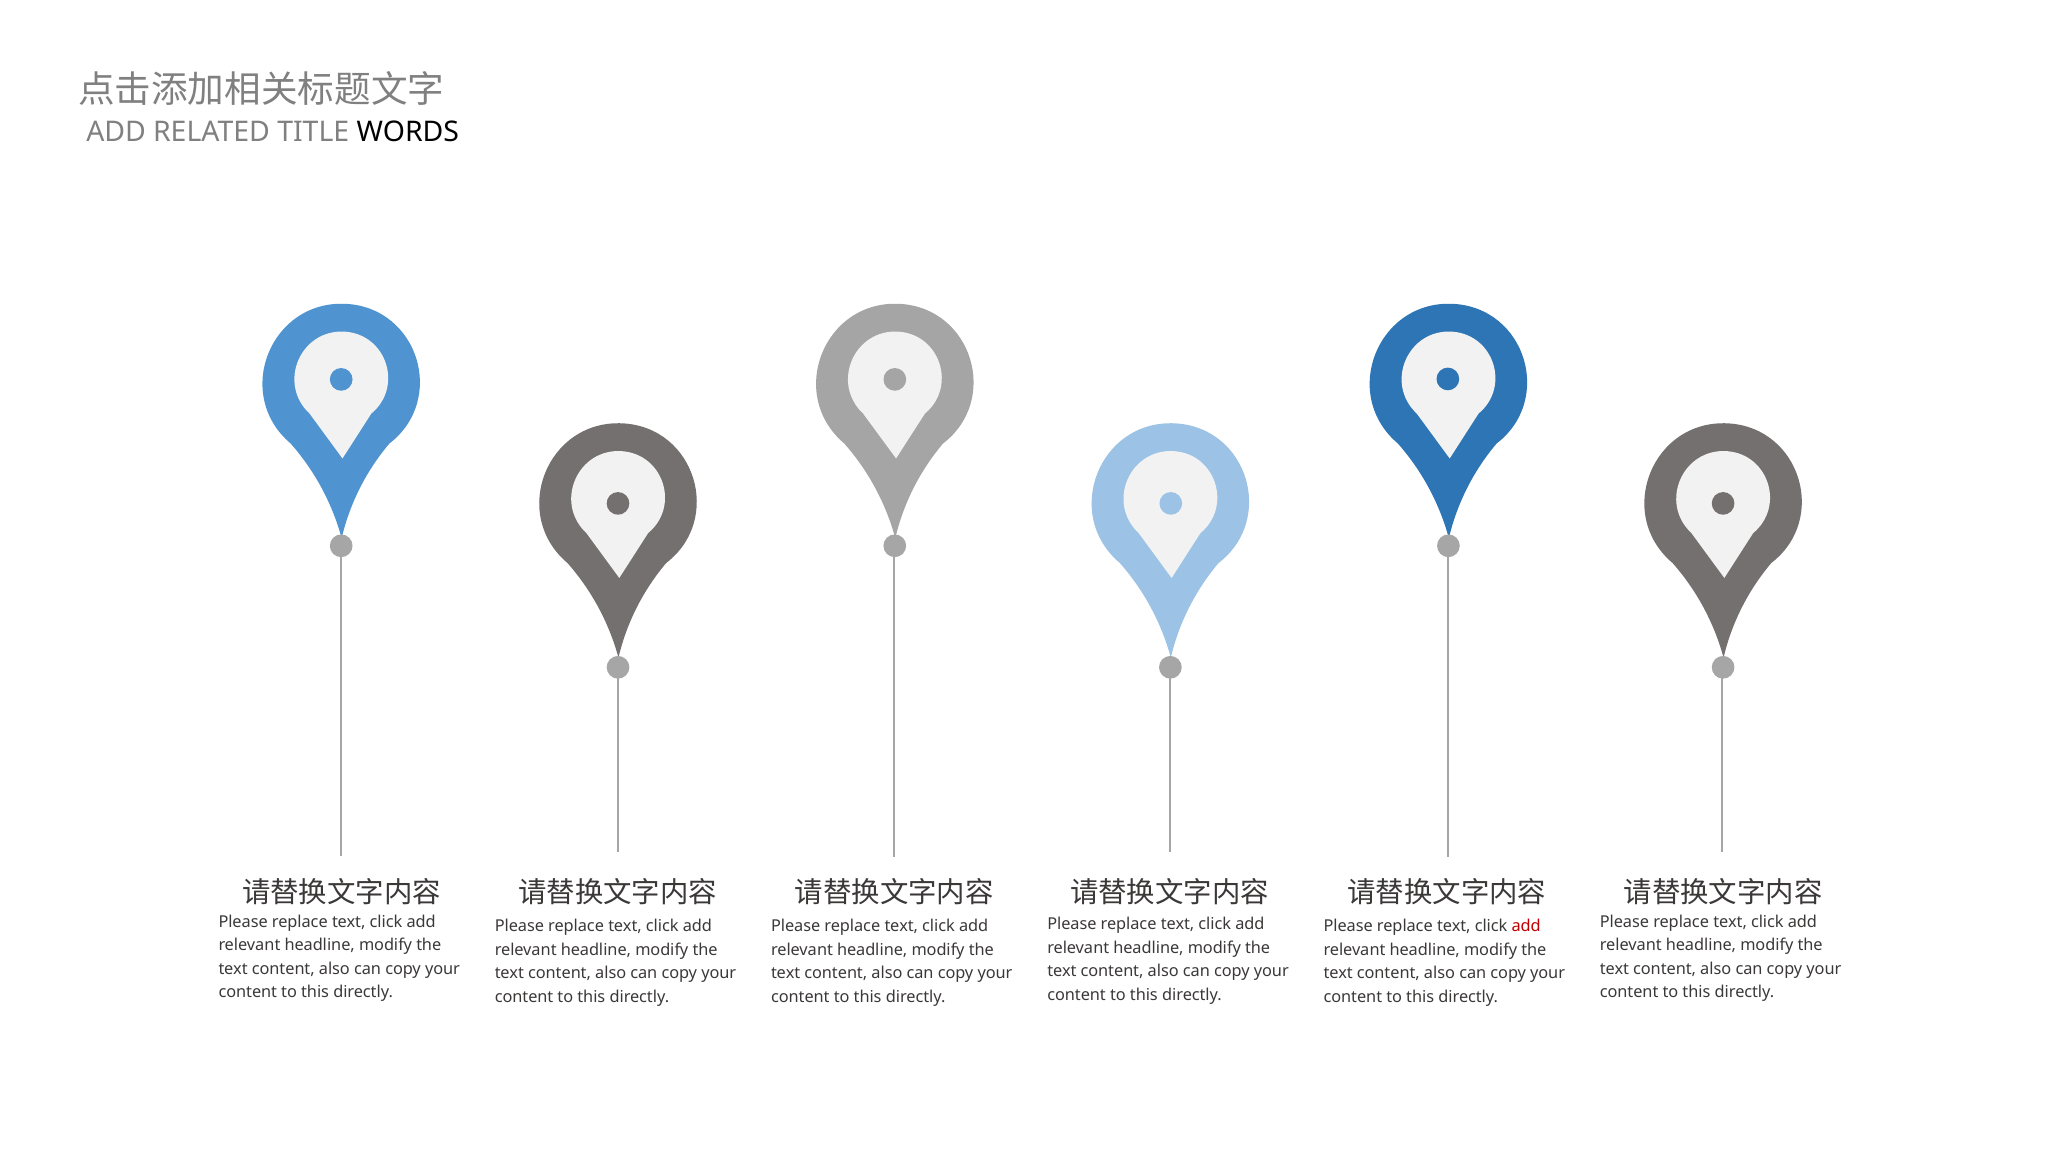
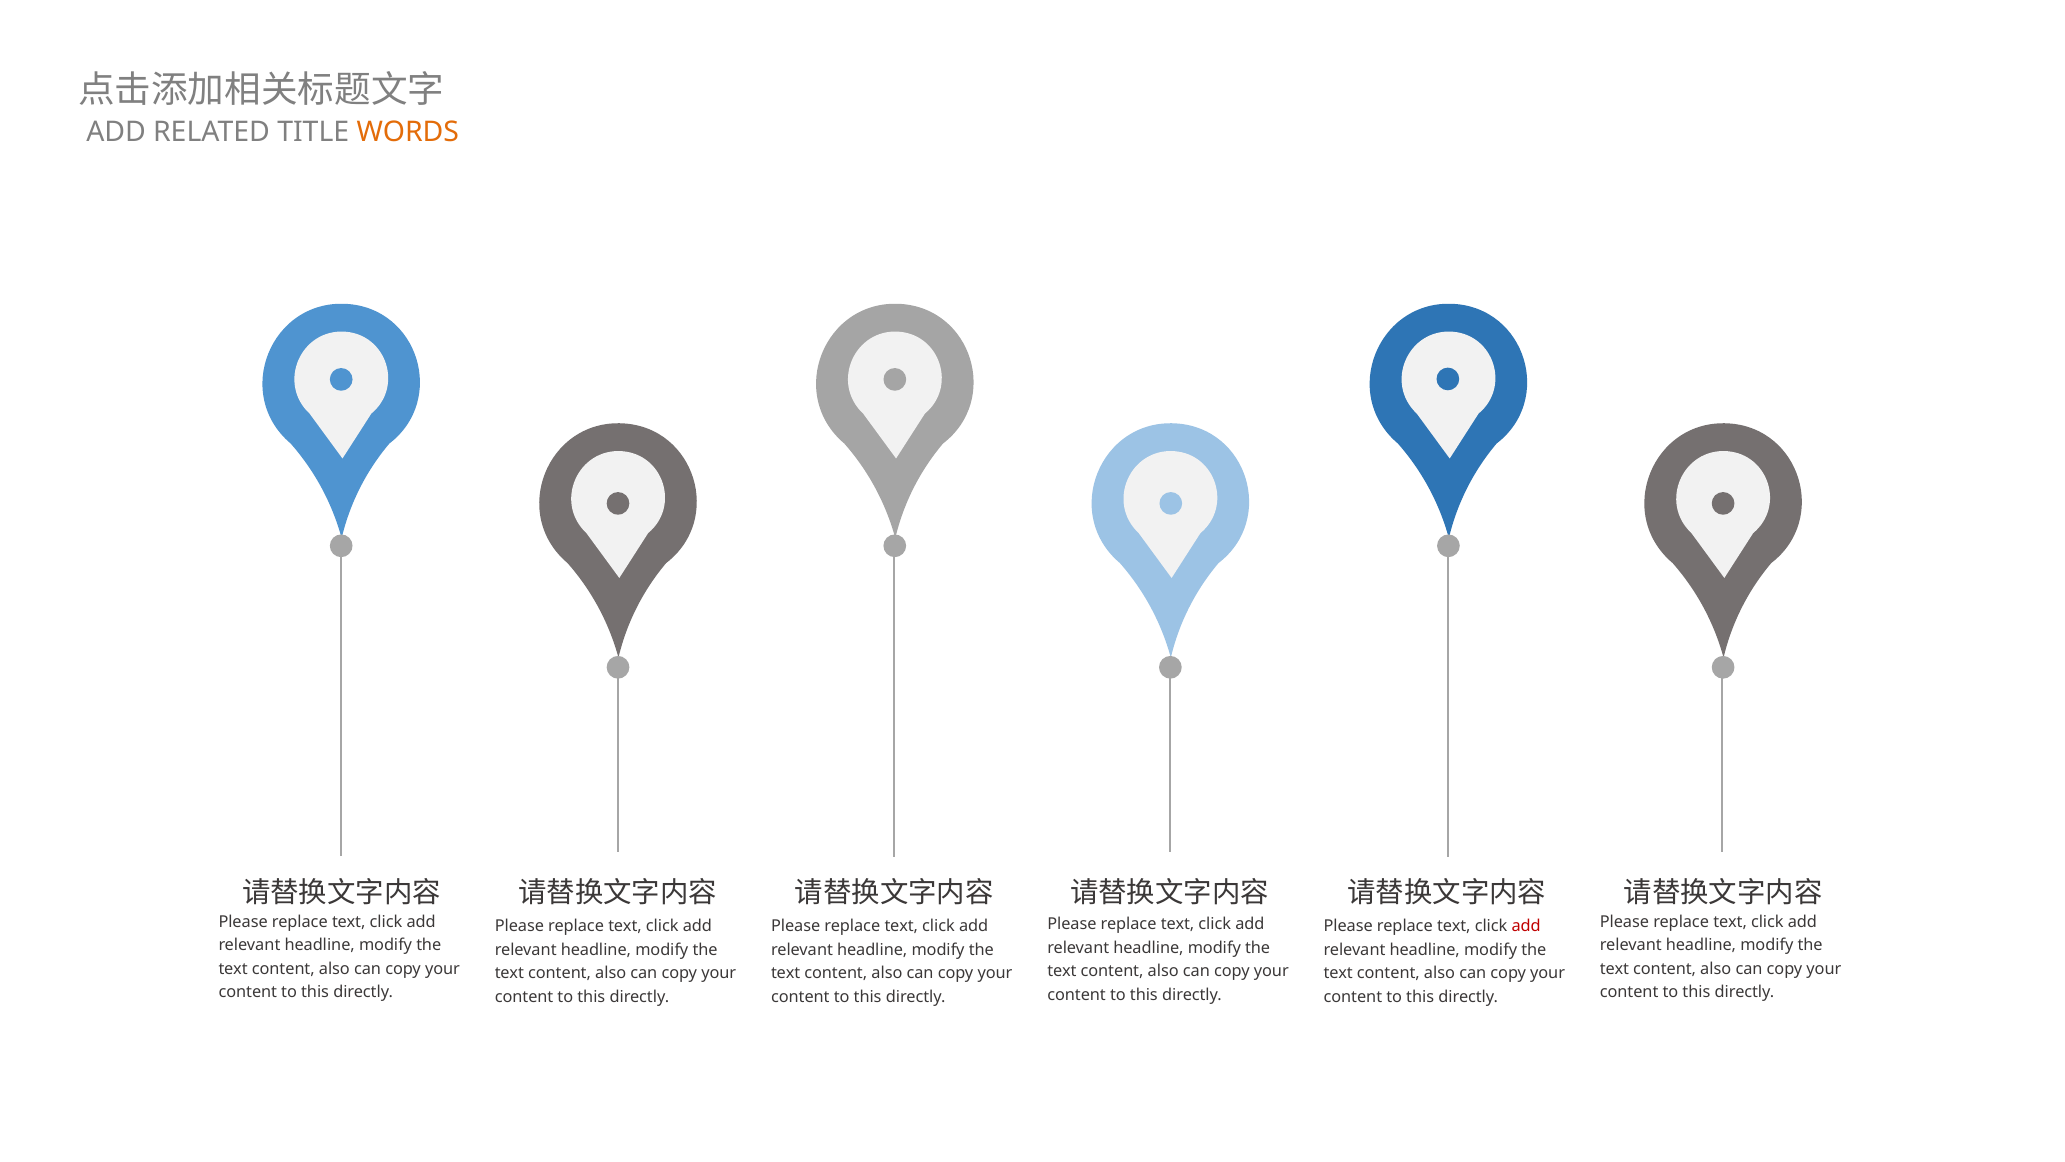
WORDS colour: black -> orange
